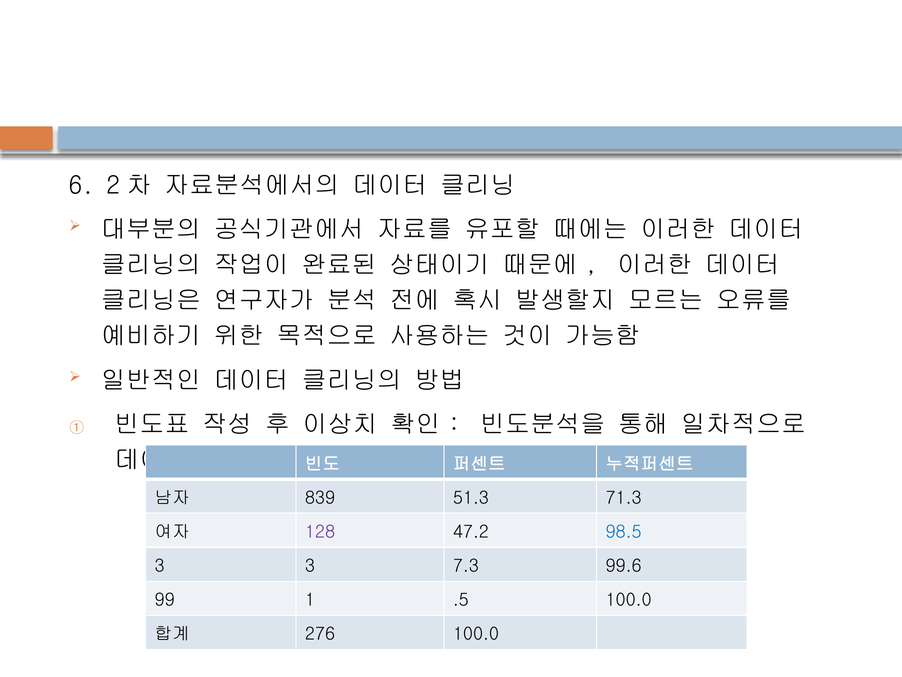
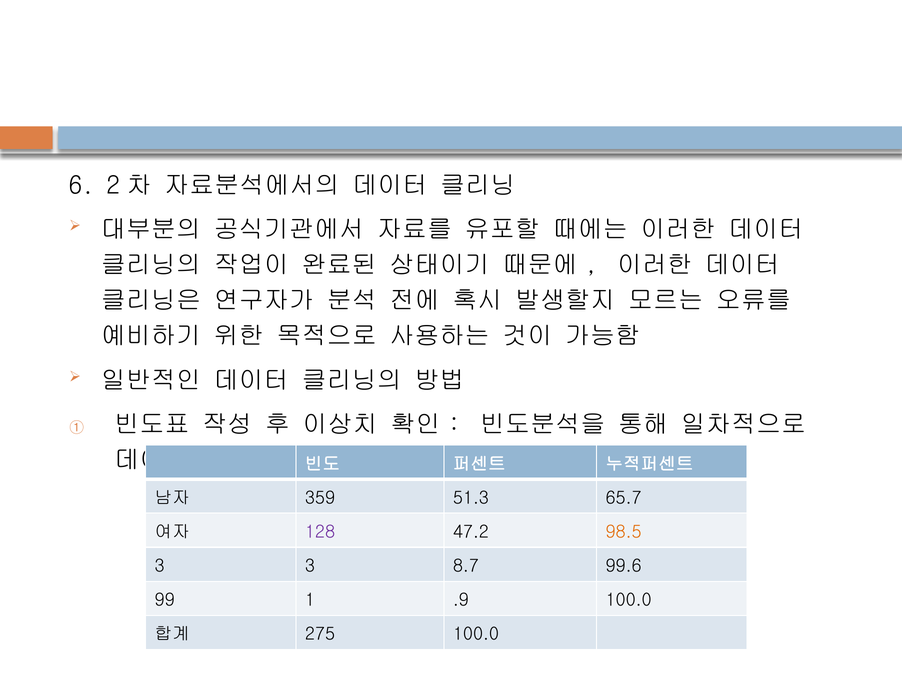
839: 839 -> 359
71.3: 71.3 -> 65.7
98.5 colour: blue -> orange
7.3: 7.3 -> 8.7
.5: .5 -> .9
276: 276 -> 275
